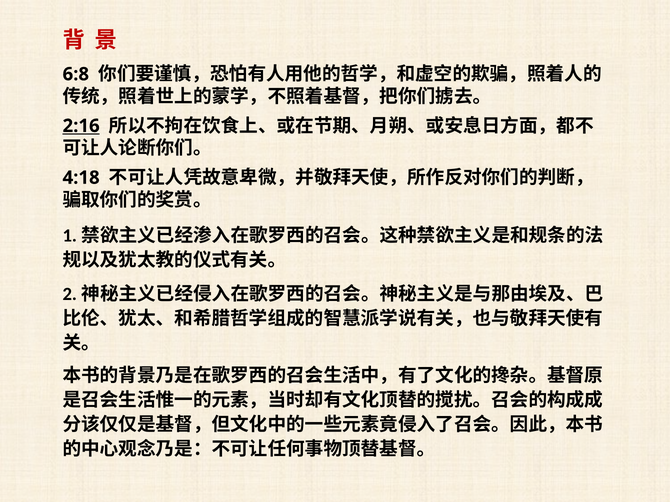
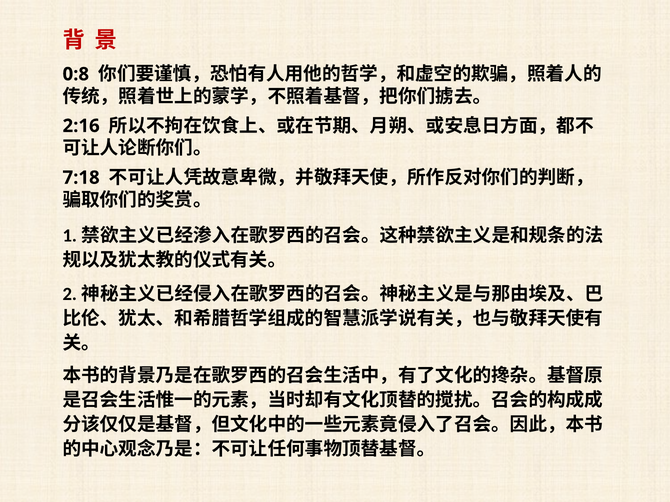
6:8: 6:8 -> 0:8
2:16 underline: present -> none
4:18: 4:18 -> 7:18
